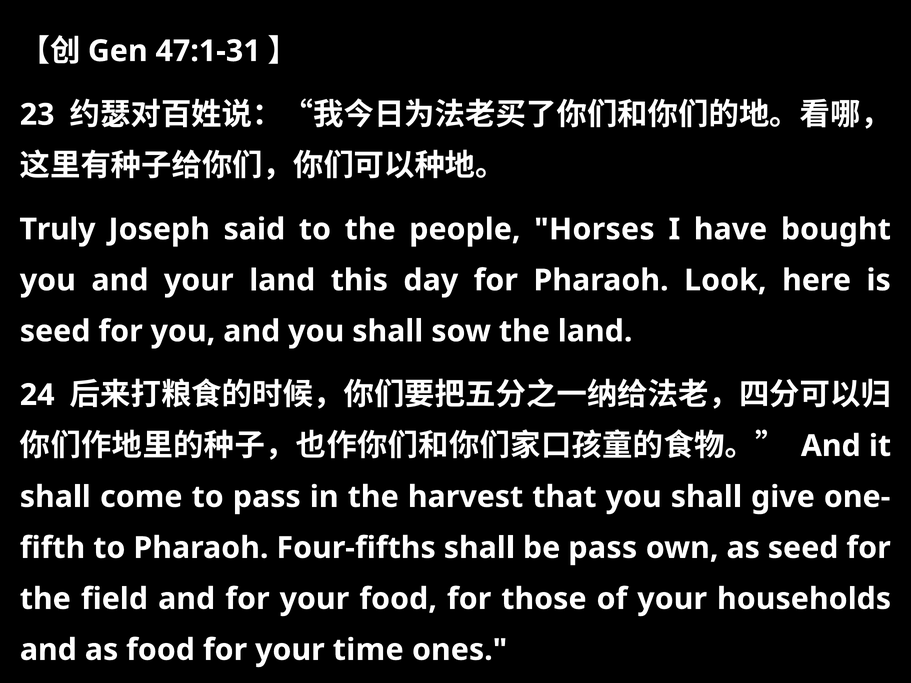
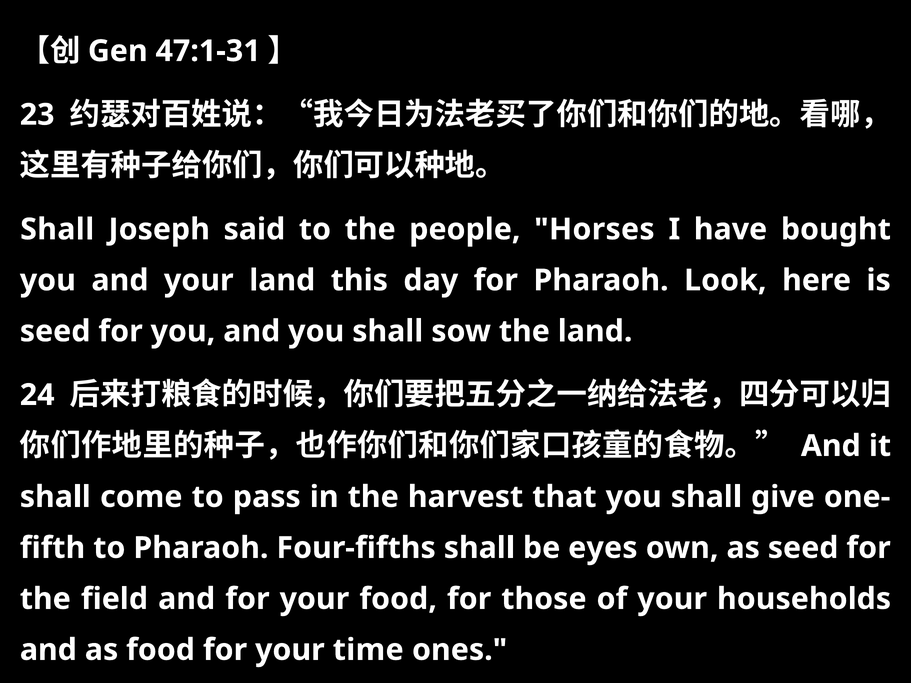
Truly at (58, 229): Truly -> Shall
be pass: pass -> eyes
